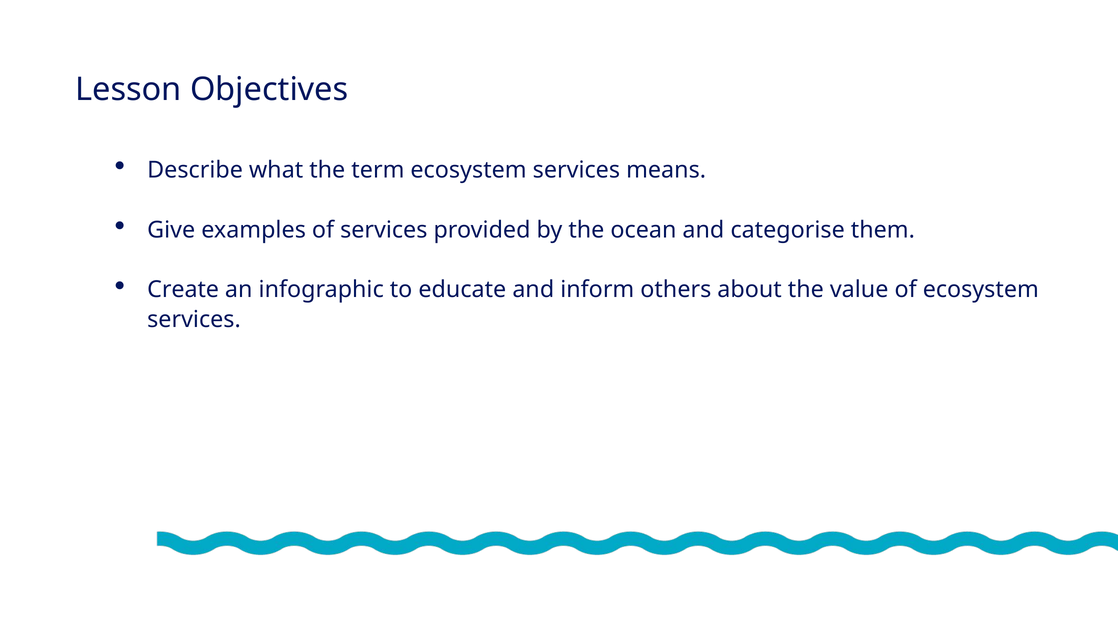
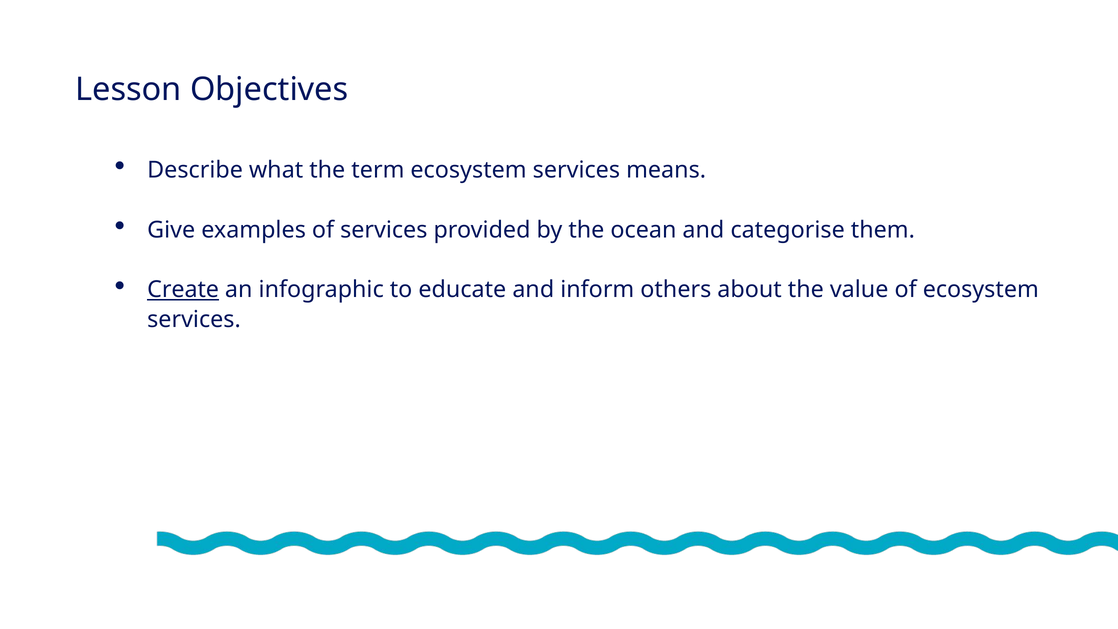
Create underline: none -> present
